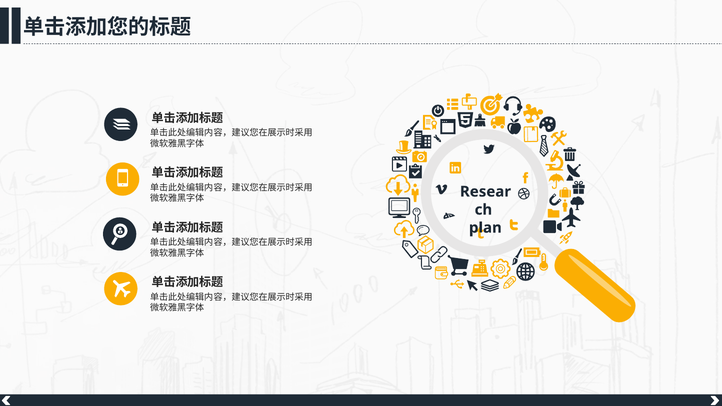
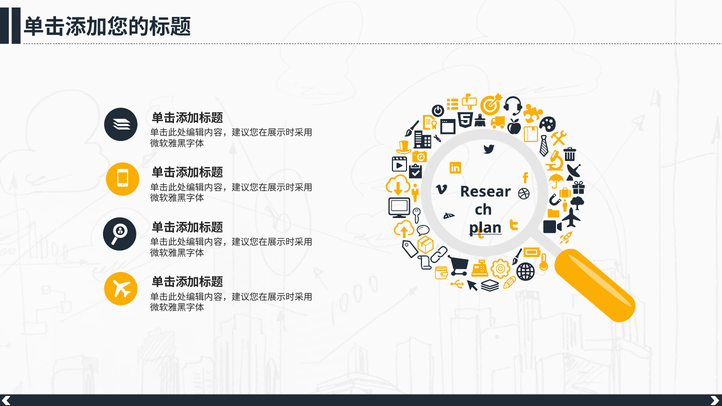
plan underline: none -> present
